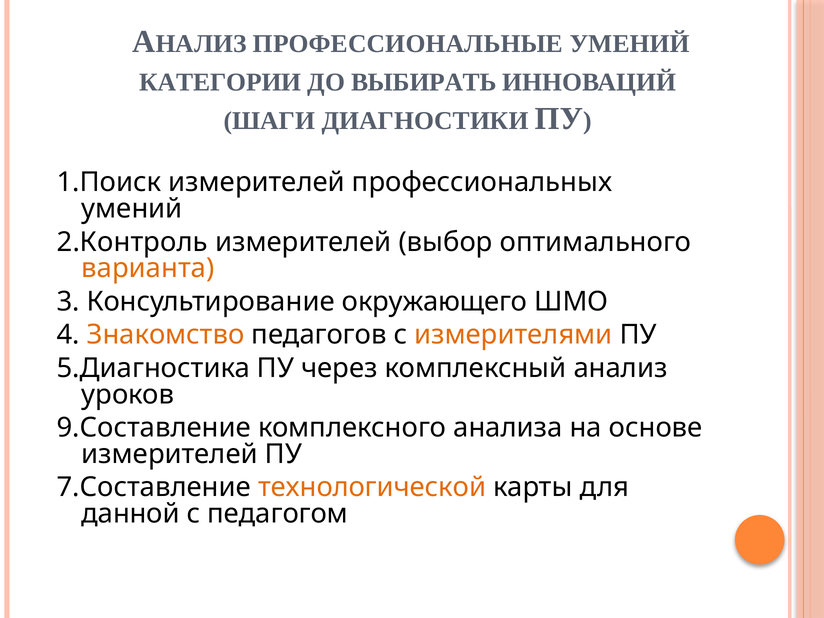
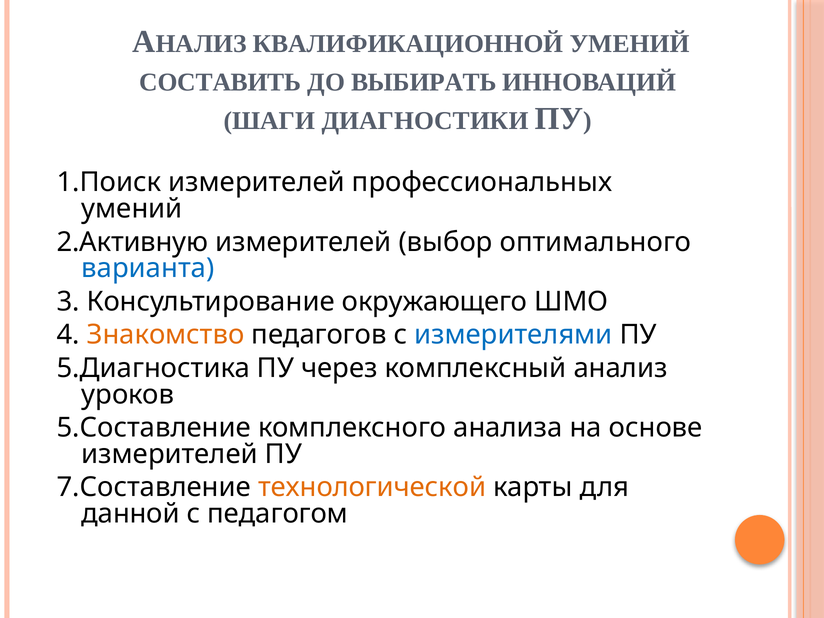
ПРОФЕССИОНАЛЬНЫЕ: ПРОФЕССИОНАЛЬНЫЕ -> КВАЛИФИКАЦИОННОЙ
КАТЕГОРИИ: КАТЕГОРИИ -> СОСТАВИТЬ
2.Контроль: 2.Контроль -> 2.Активную
варианта colour: orange -> blue
измерителями colour: orange -> blue
9.Составление: 9.Составление -> 5.Составление
